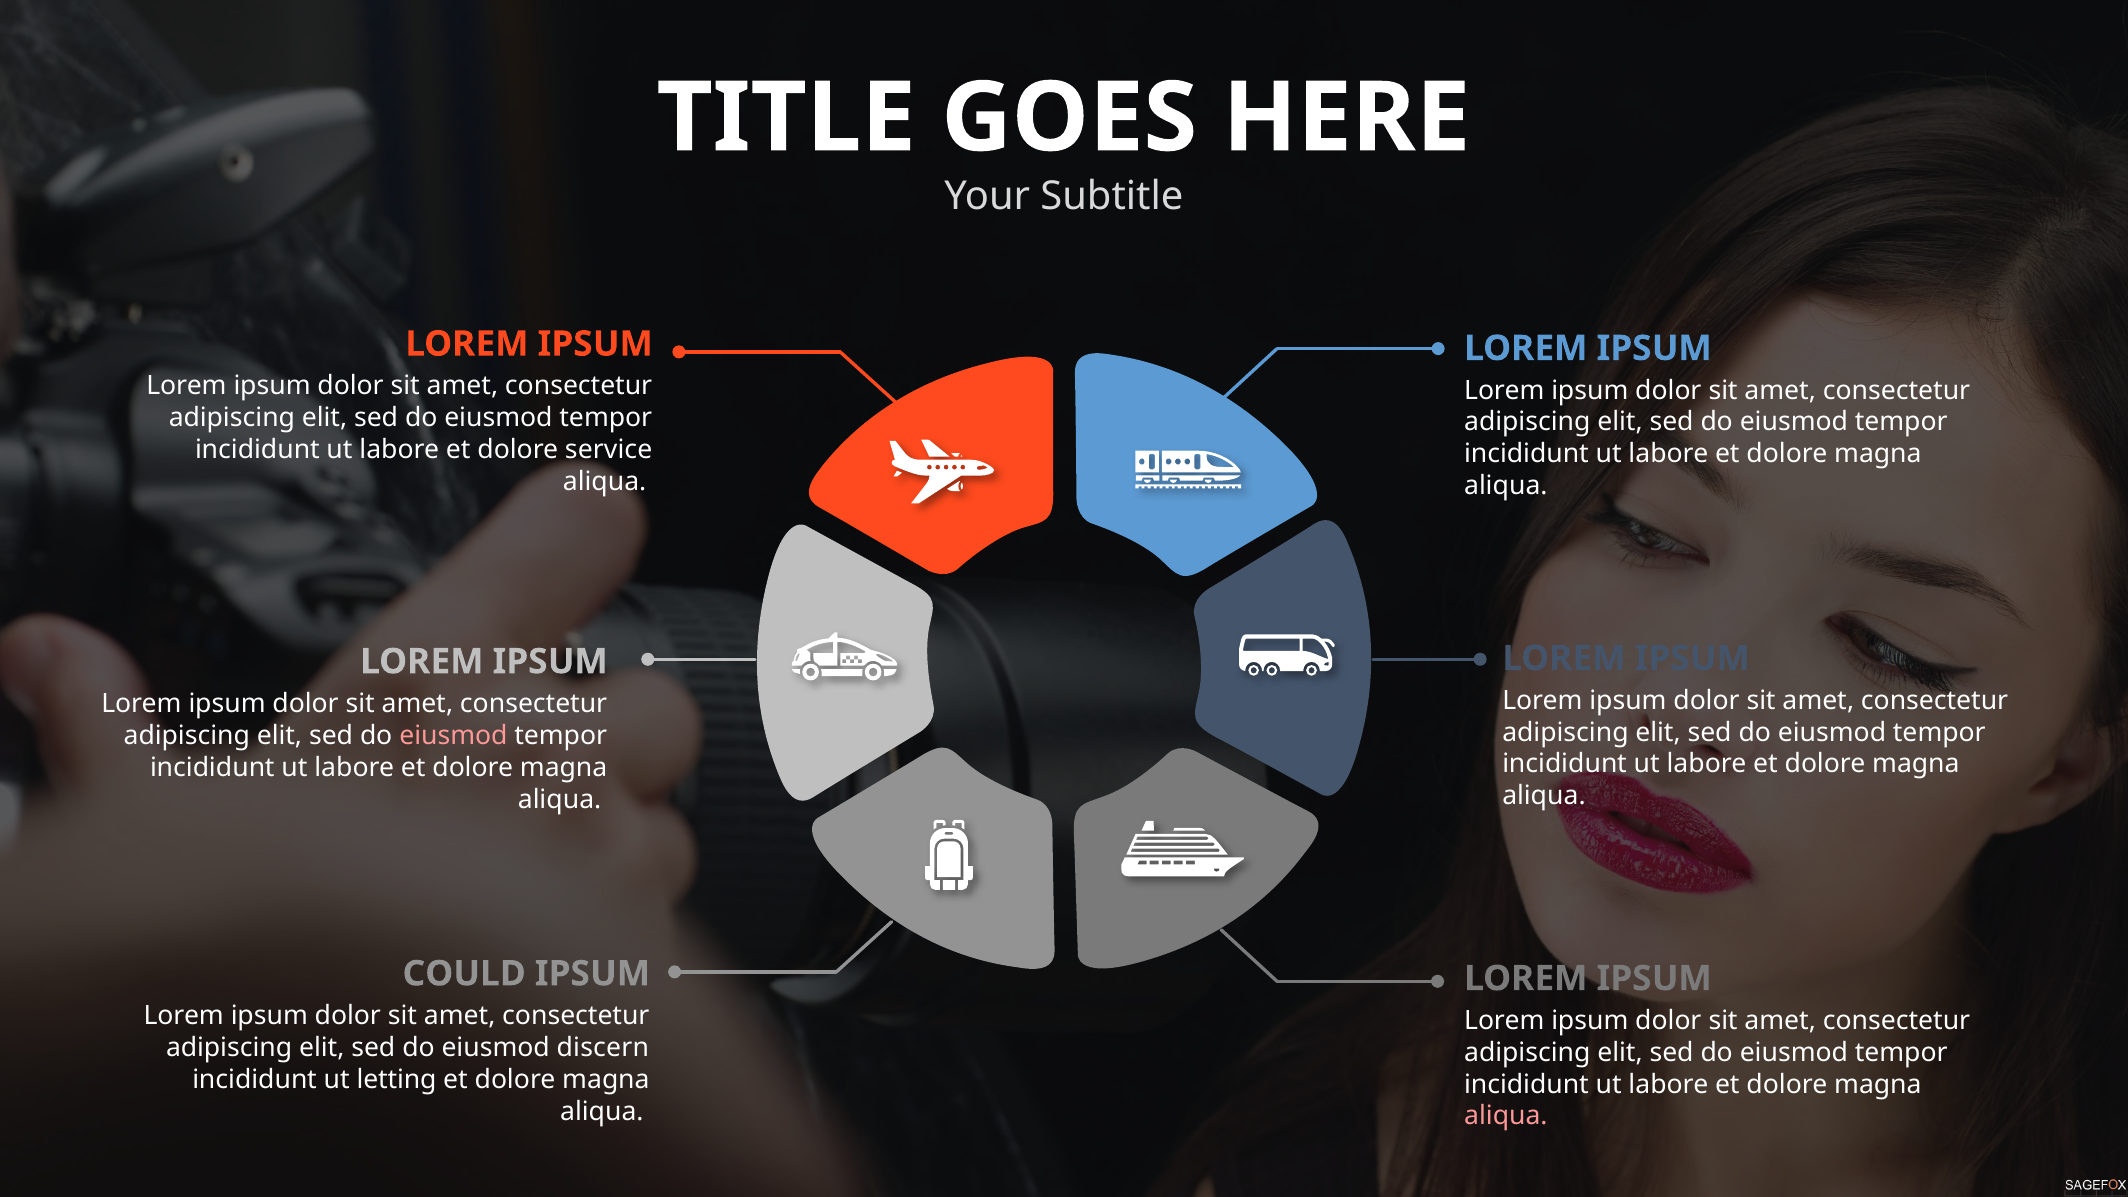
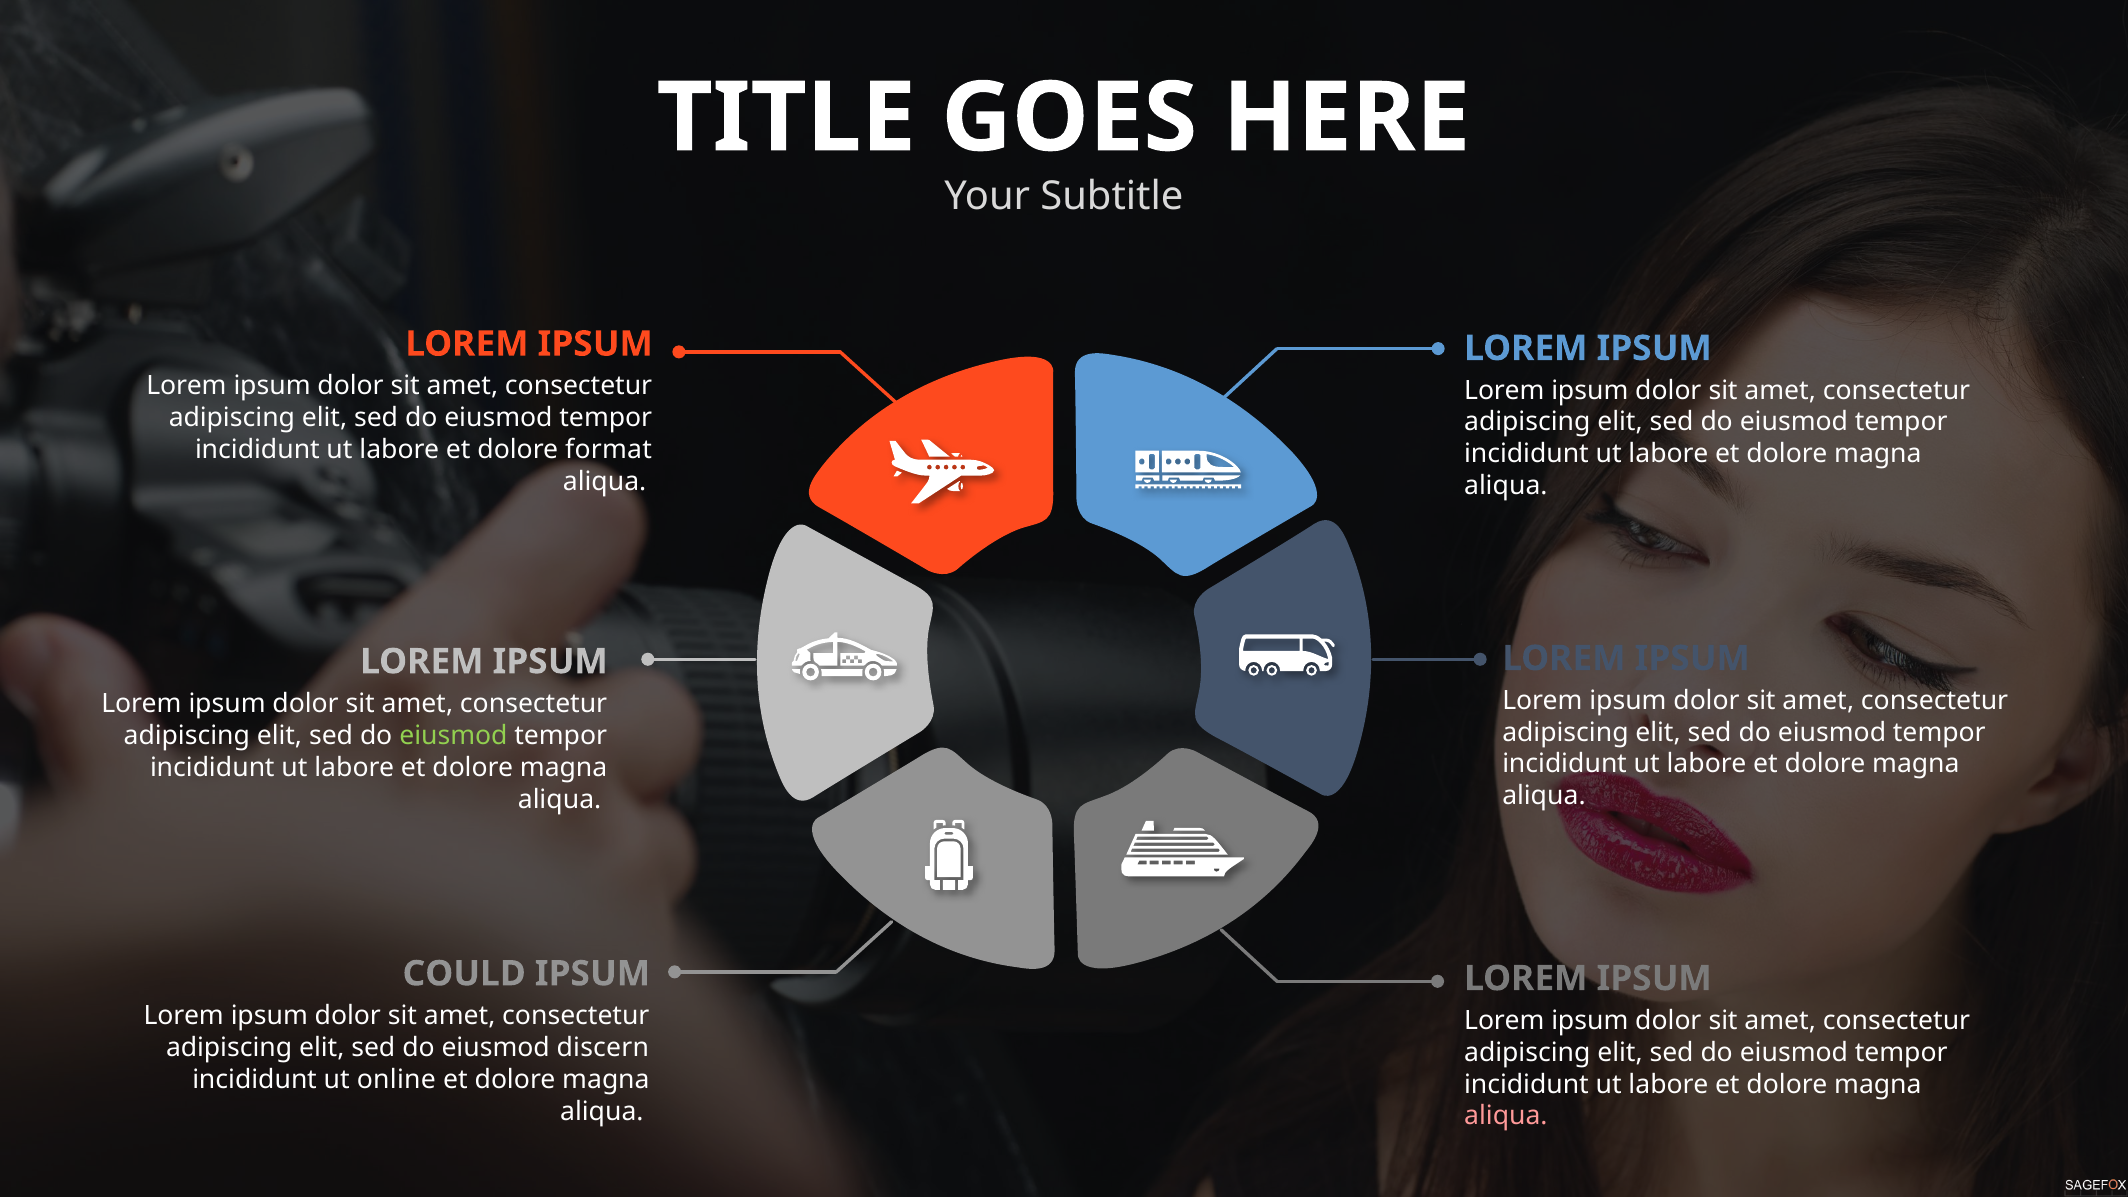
service: service -> format
eiusmod at (453, 735) colour: pink -> light green
letting: letting -> online
